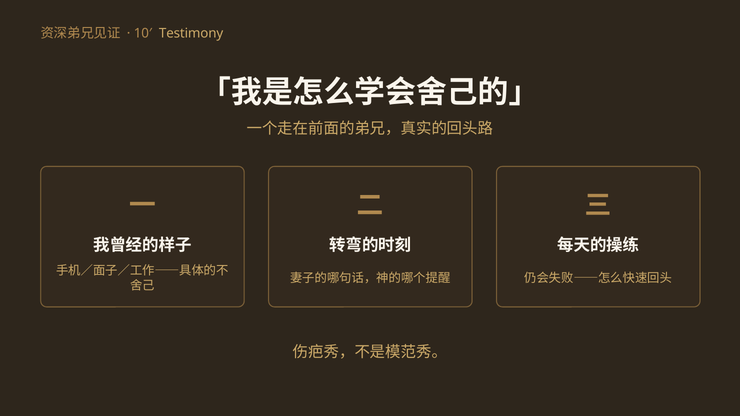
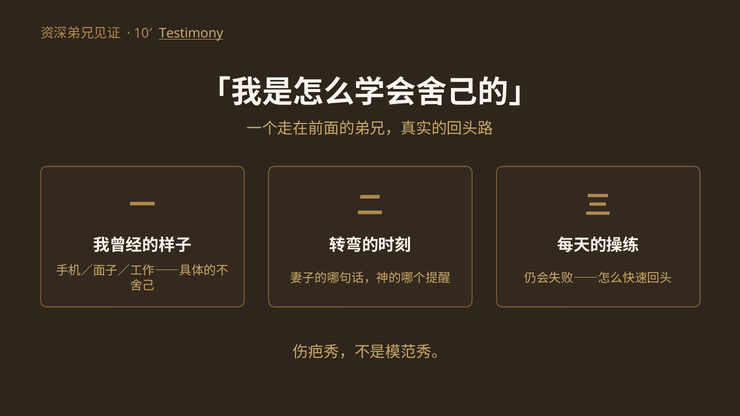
Testimony underline: none -> present
